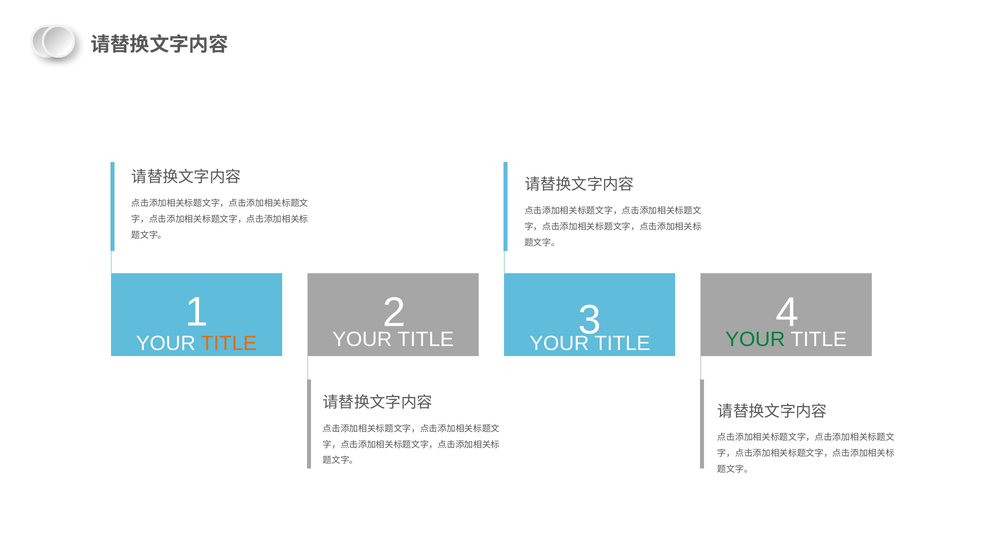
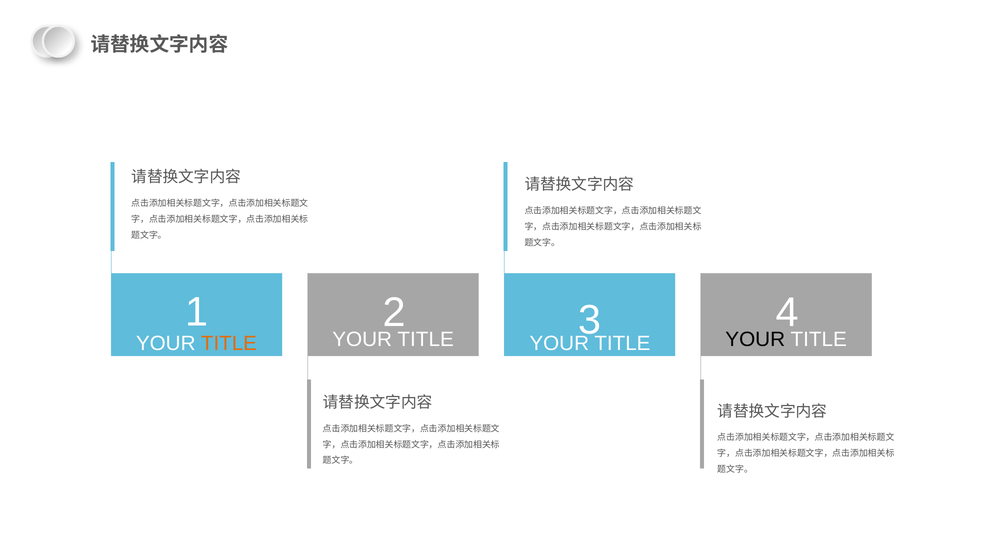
YOUR at (755, 339) colour: green -> black
